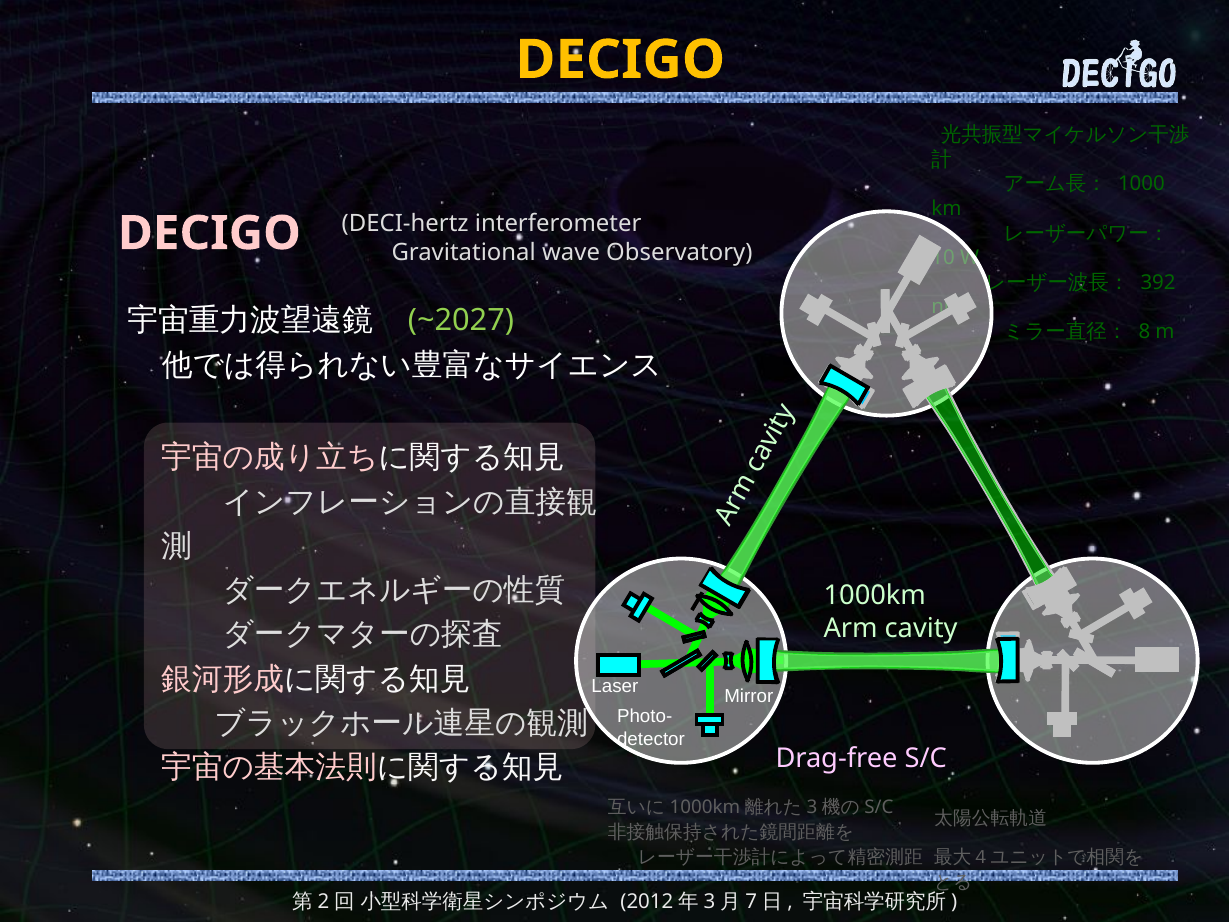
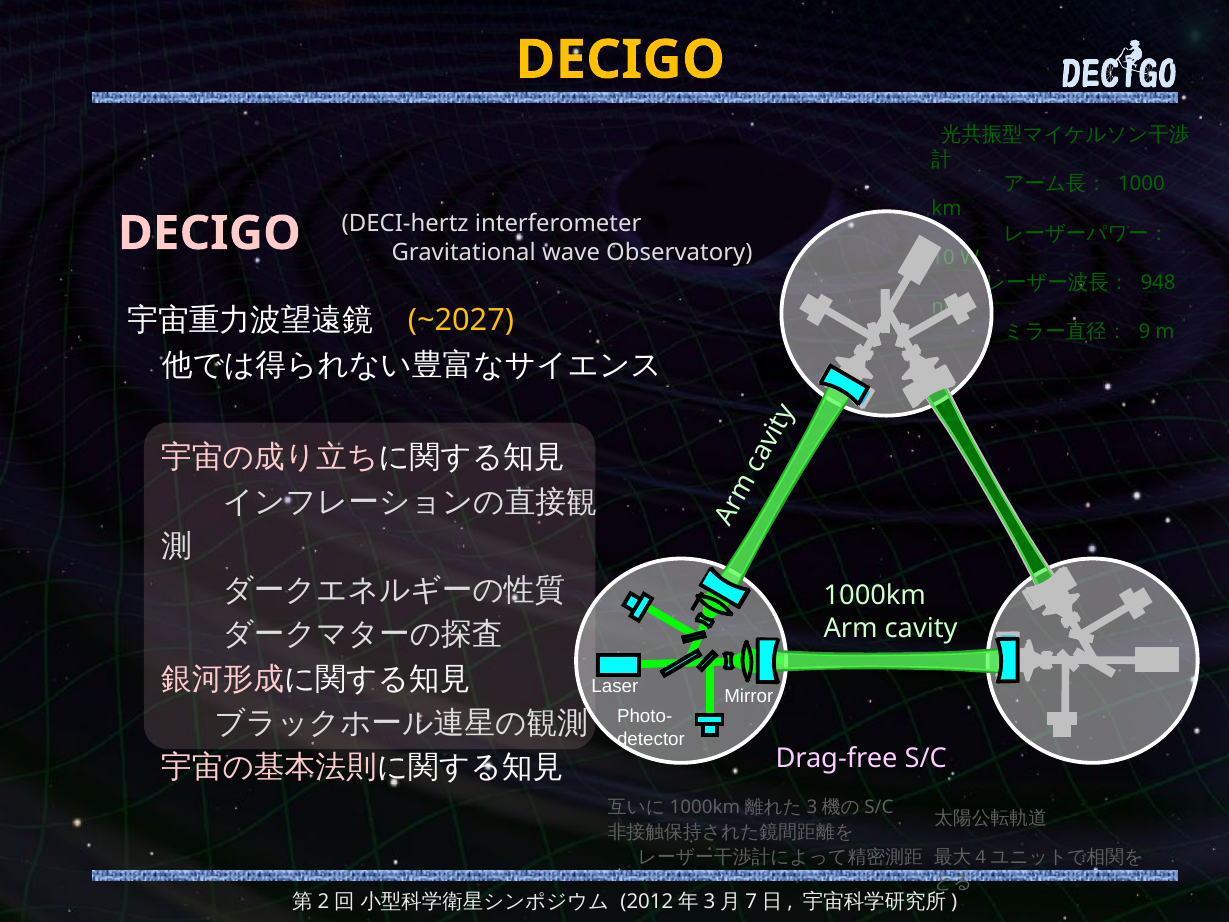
392: 392 -> 948
~2027 colour: light green -> yellow
8: 8 -> 9
